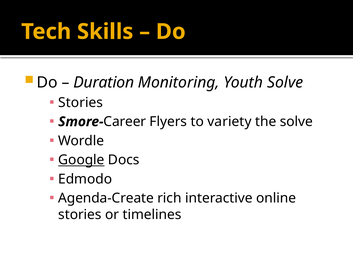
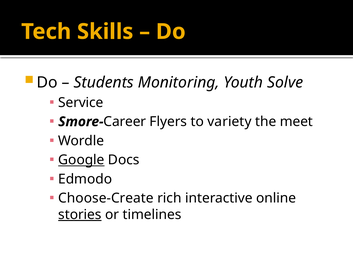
Duration: Duration -> Students
Stories at (81, 103): Stories -> Service
the solve: solve -> meet
Agenda-Create: Agenda-Create -> Choose-Create
stories at (80, 215) underline: none -> present
